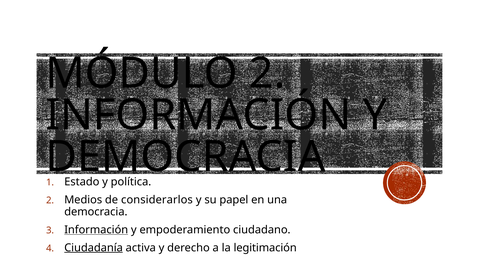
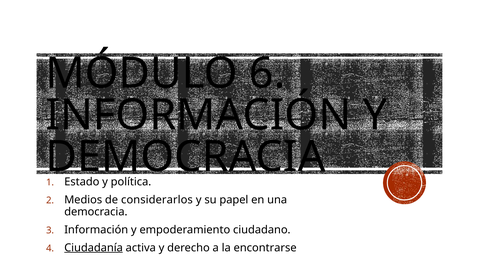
MÓDULO 2: 2 -> 6
Información at (96, 230) underline: present -> none
legitimación: legitimación -> encontrarse
